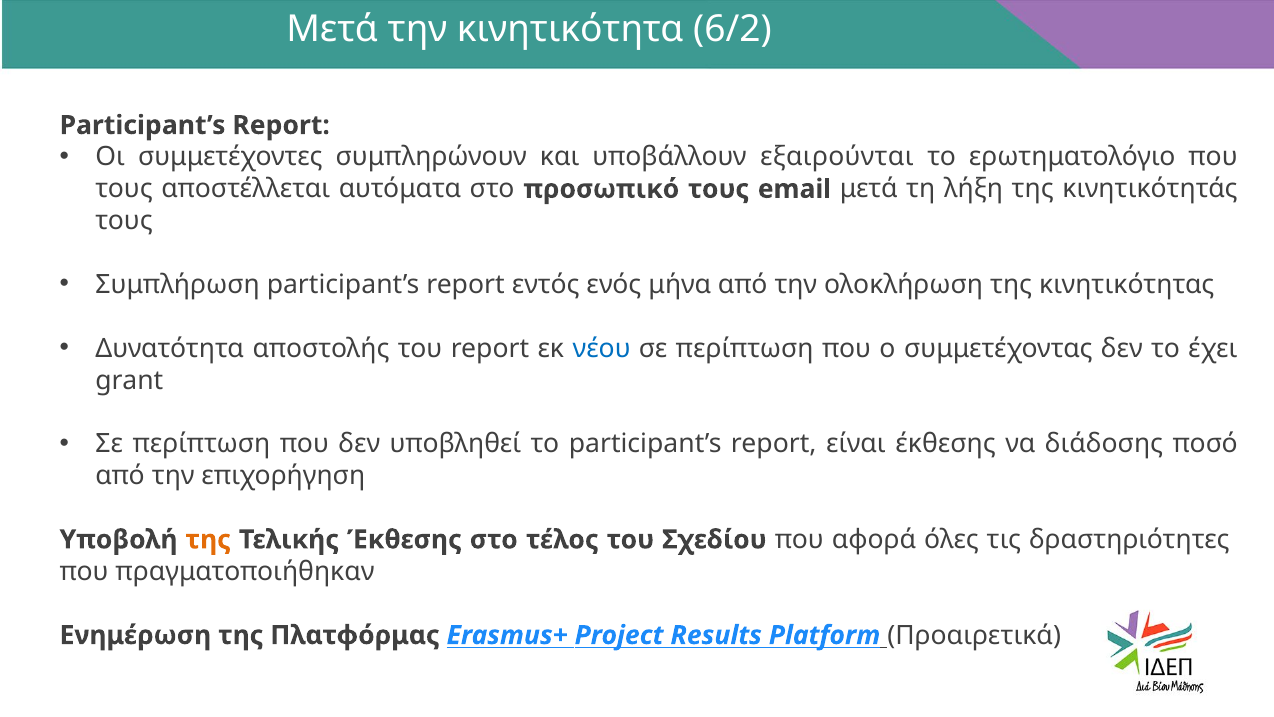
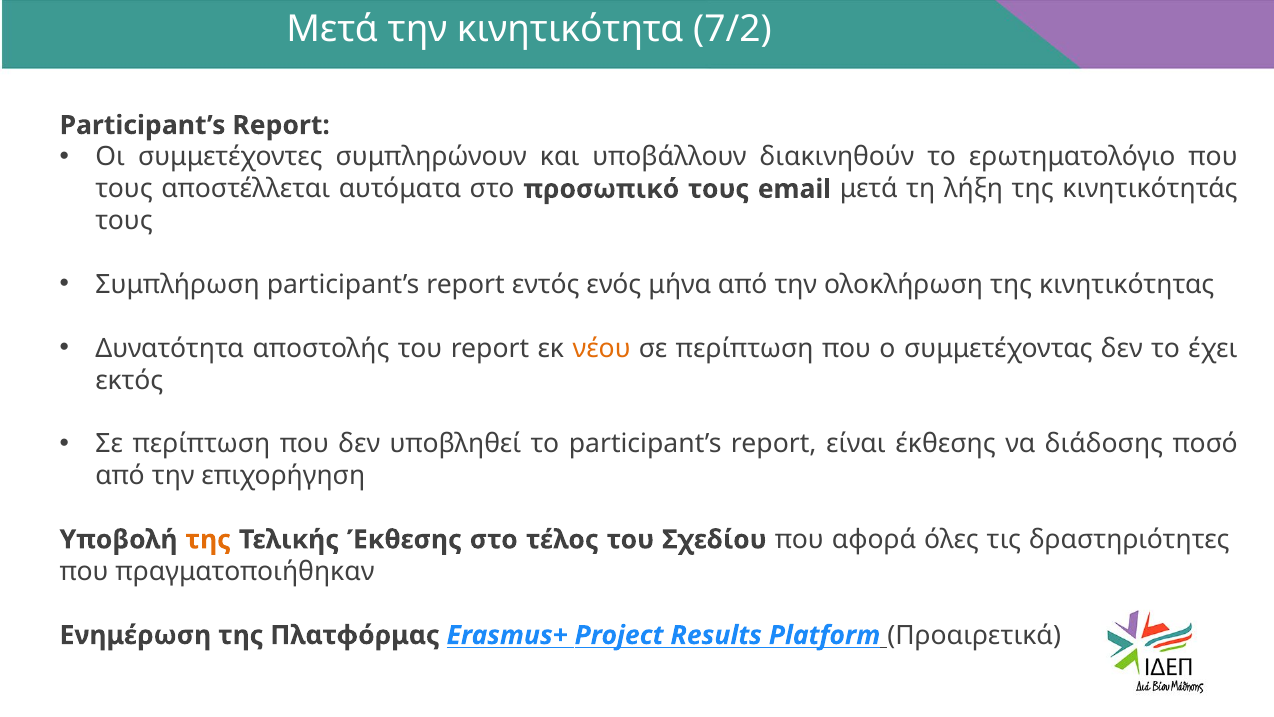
6/2: 6/2 -> 7/2
εξαιρούνται: εξαιρούνται -> διακινηθούν
νέου colour: blue -> orange
grant: grant -> εκτός
